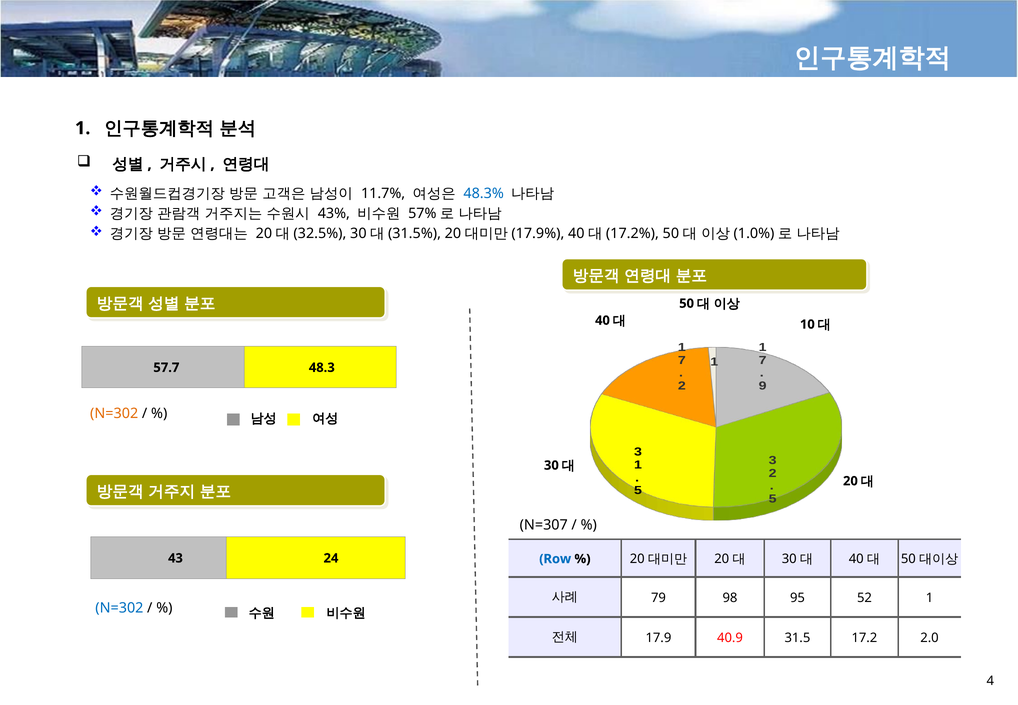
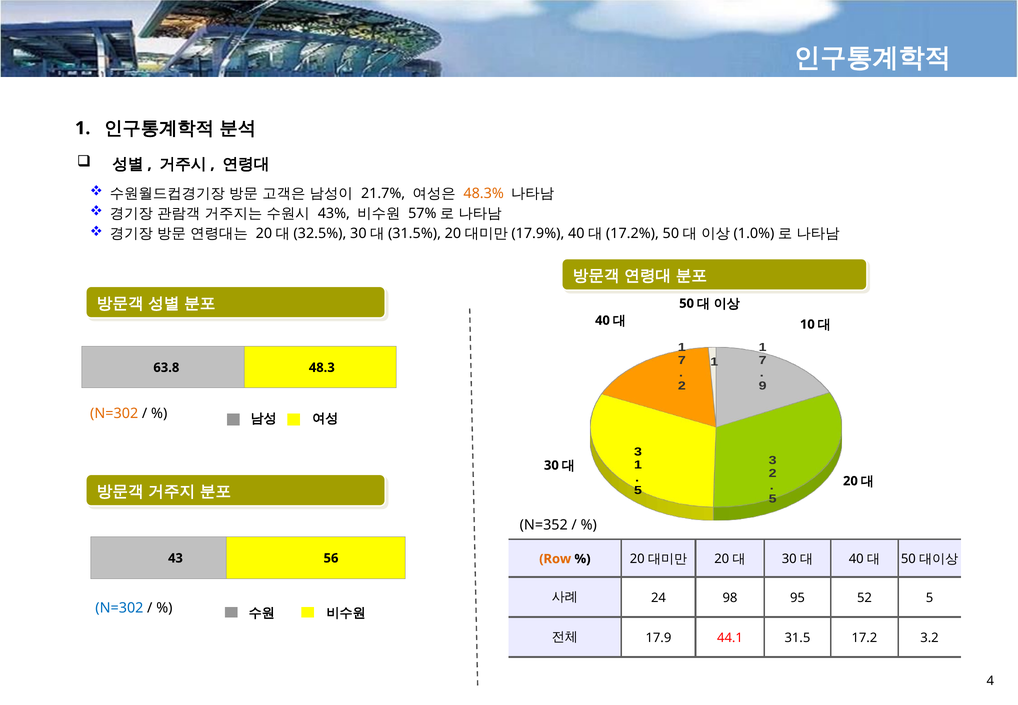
11.7%: 11.7% -> 21.7%
48.3% colour: blue -> orange
57.7: 57.7 -> 63.8
N=307: N=307 -> N=352
24: 24 -> 56
Row colour: blue -> orange
79: 79 -> 24
52 1: 1 -> 5
40.9: 40.9 -> 44.1
2.0: 2.0 -> 3.2
